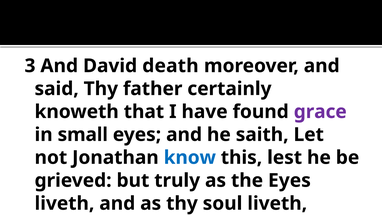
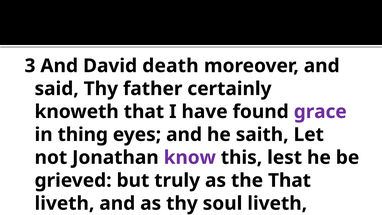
small: small -> thing
know colour: blue -> purple
the Eyes: Eyes -> That
